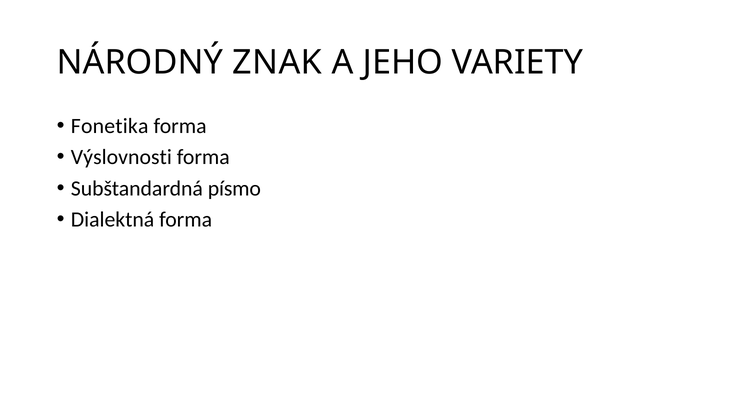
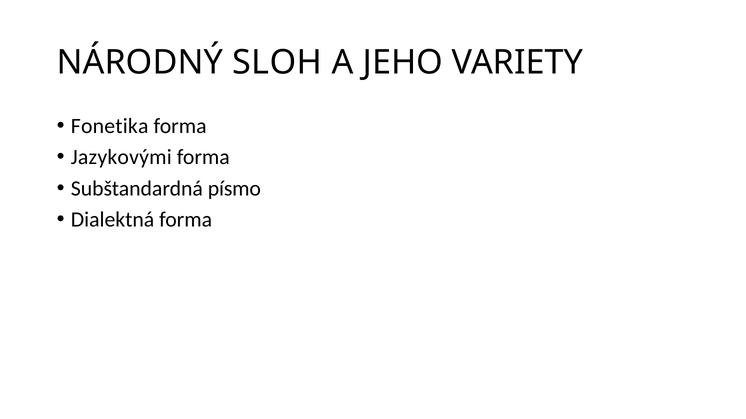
ZNAK: ZNAK -> SLOH
Výslovnosti: Výslovnosti -> Jazykovými
